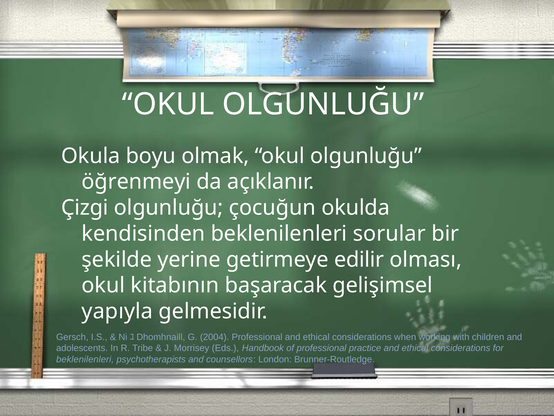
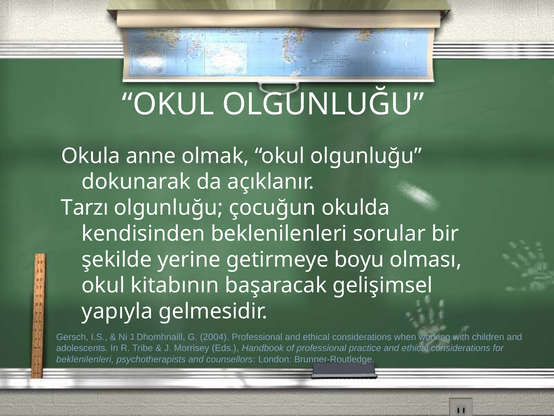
boyu: boyu -> anne
öğrenmeyi: öğrenmeyi -> dokunarak
Çizgi: Çizgi -> Tarzı
edilir: edilir -> boyu
